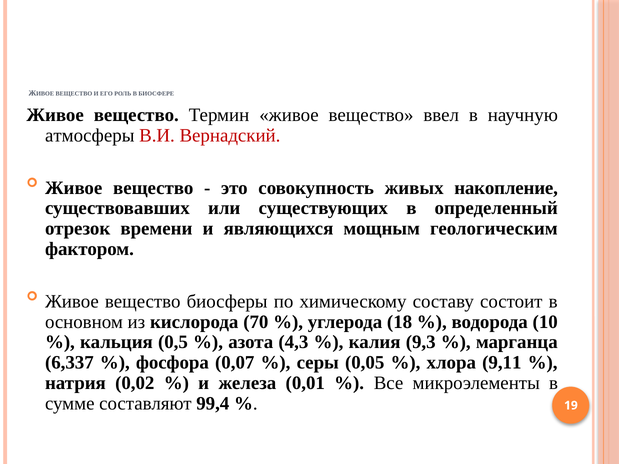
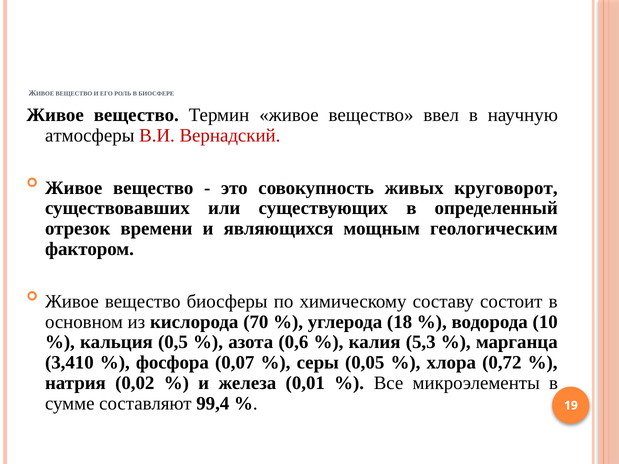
накопление: накопление -> круговорот
4,3: 4,3 -> 0,6
9,3: 9,3 -> 5,3
6,337: 6,337 -> 3,410
9,11: 9,11 -> 0,72
